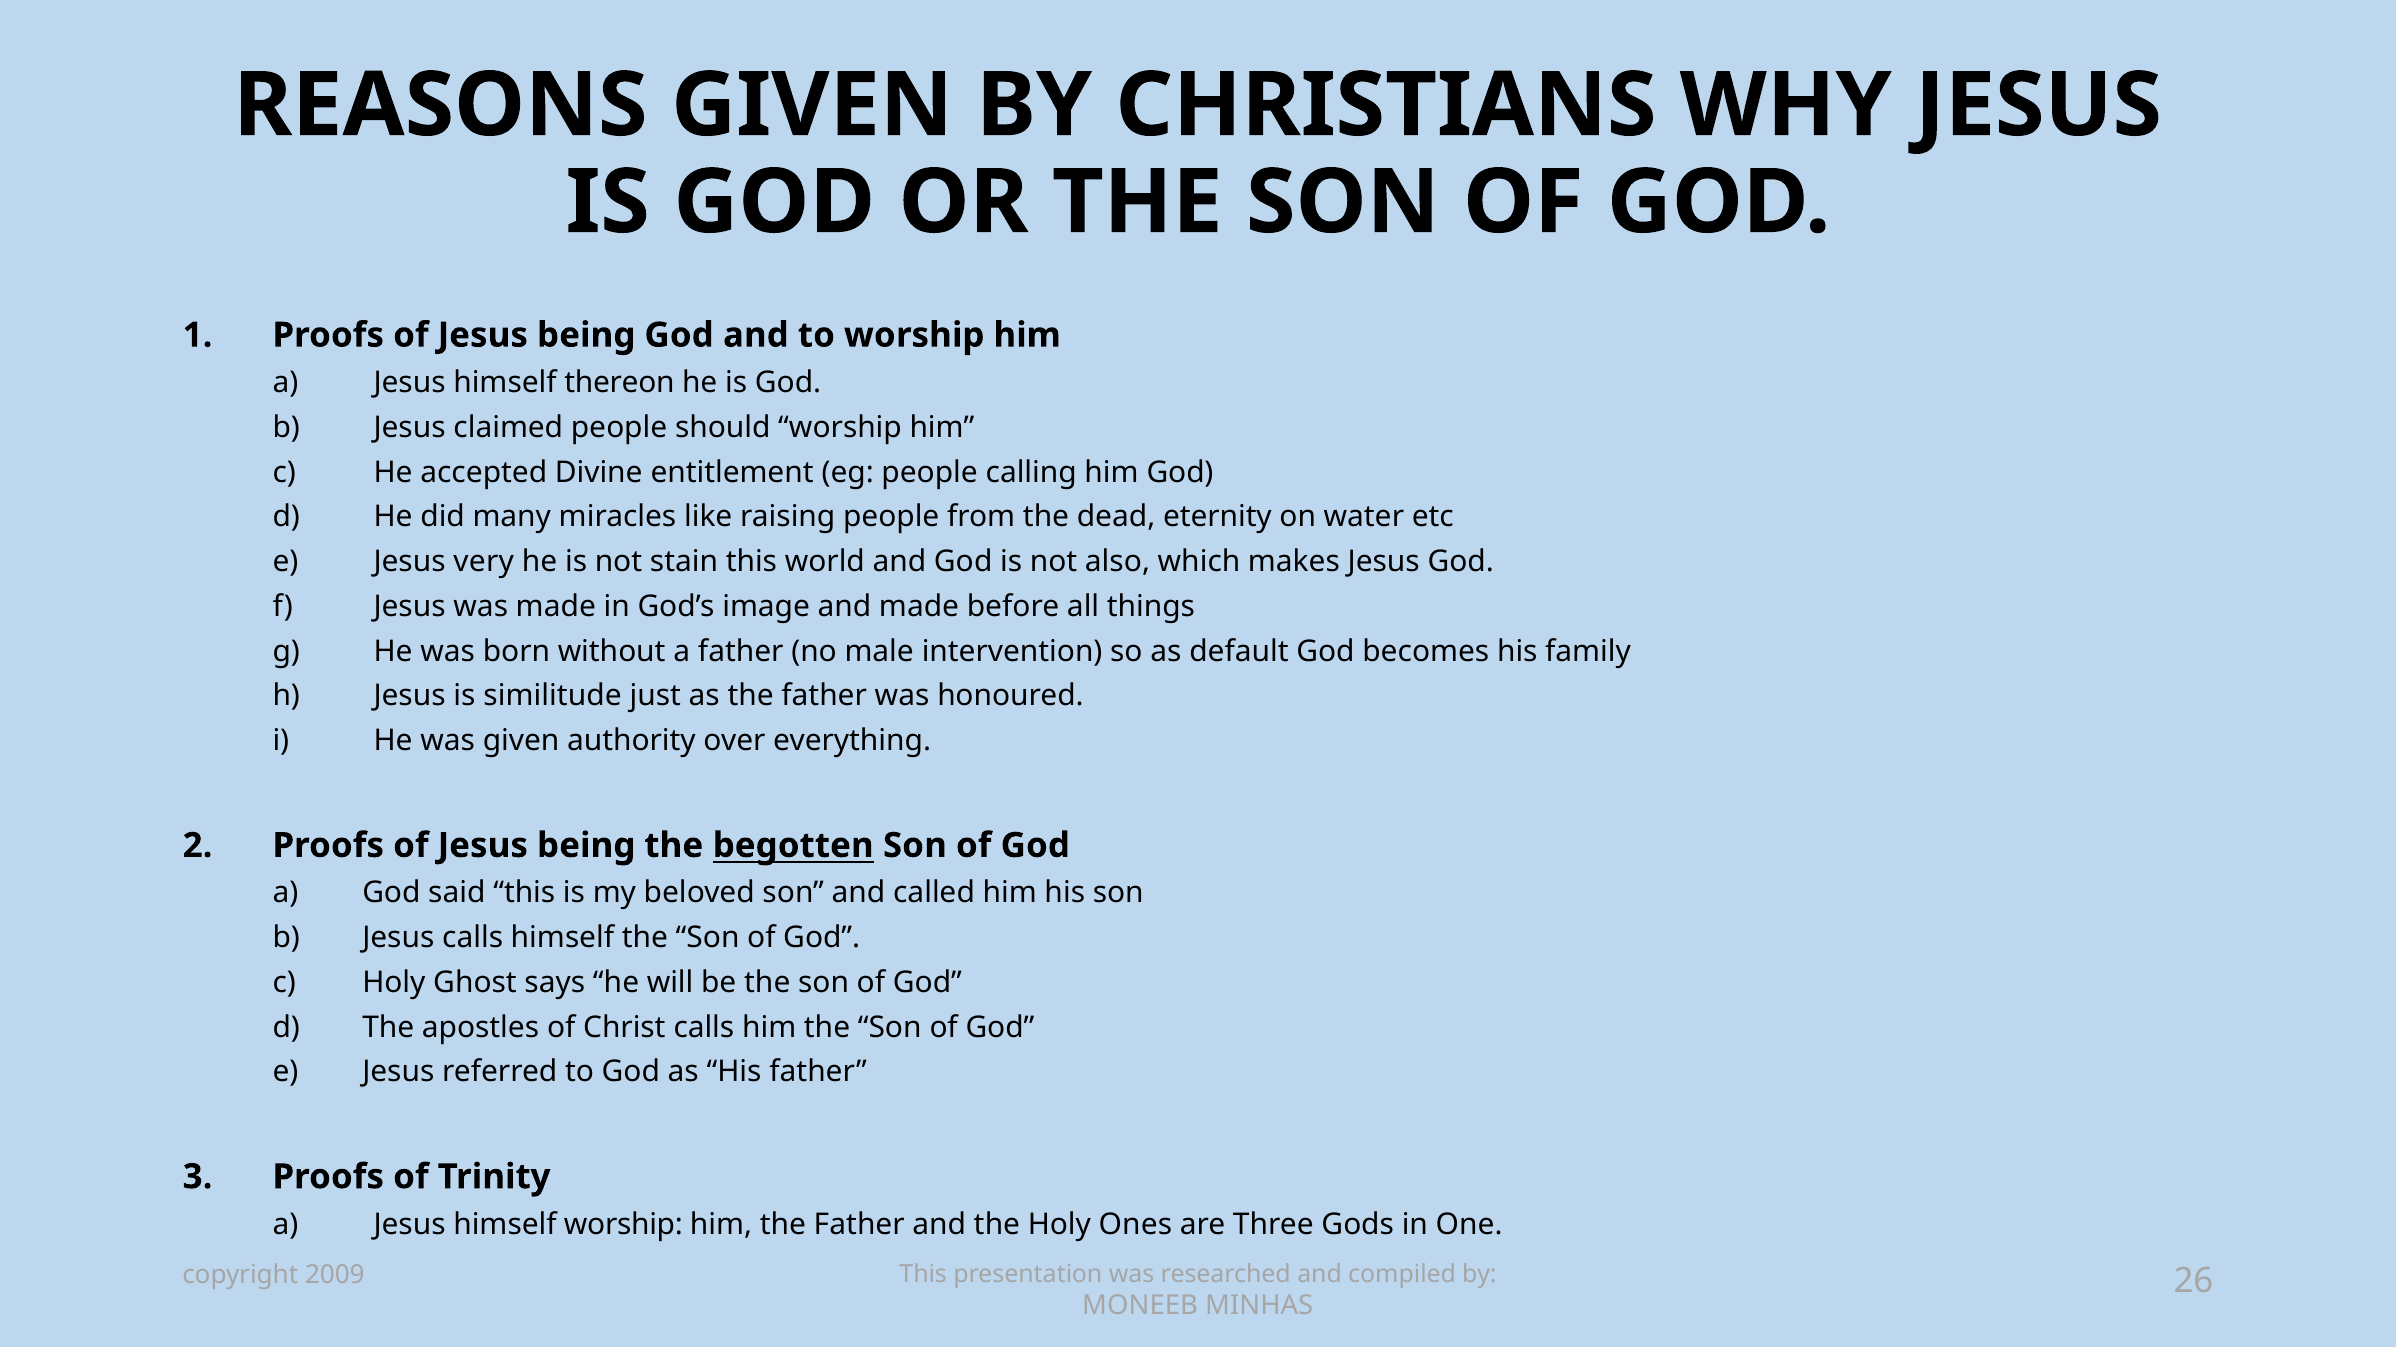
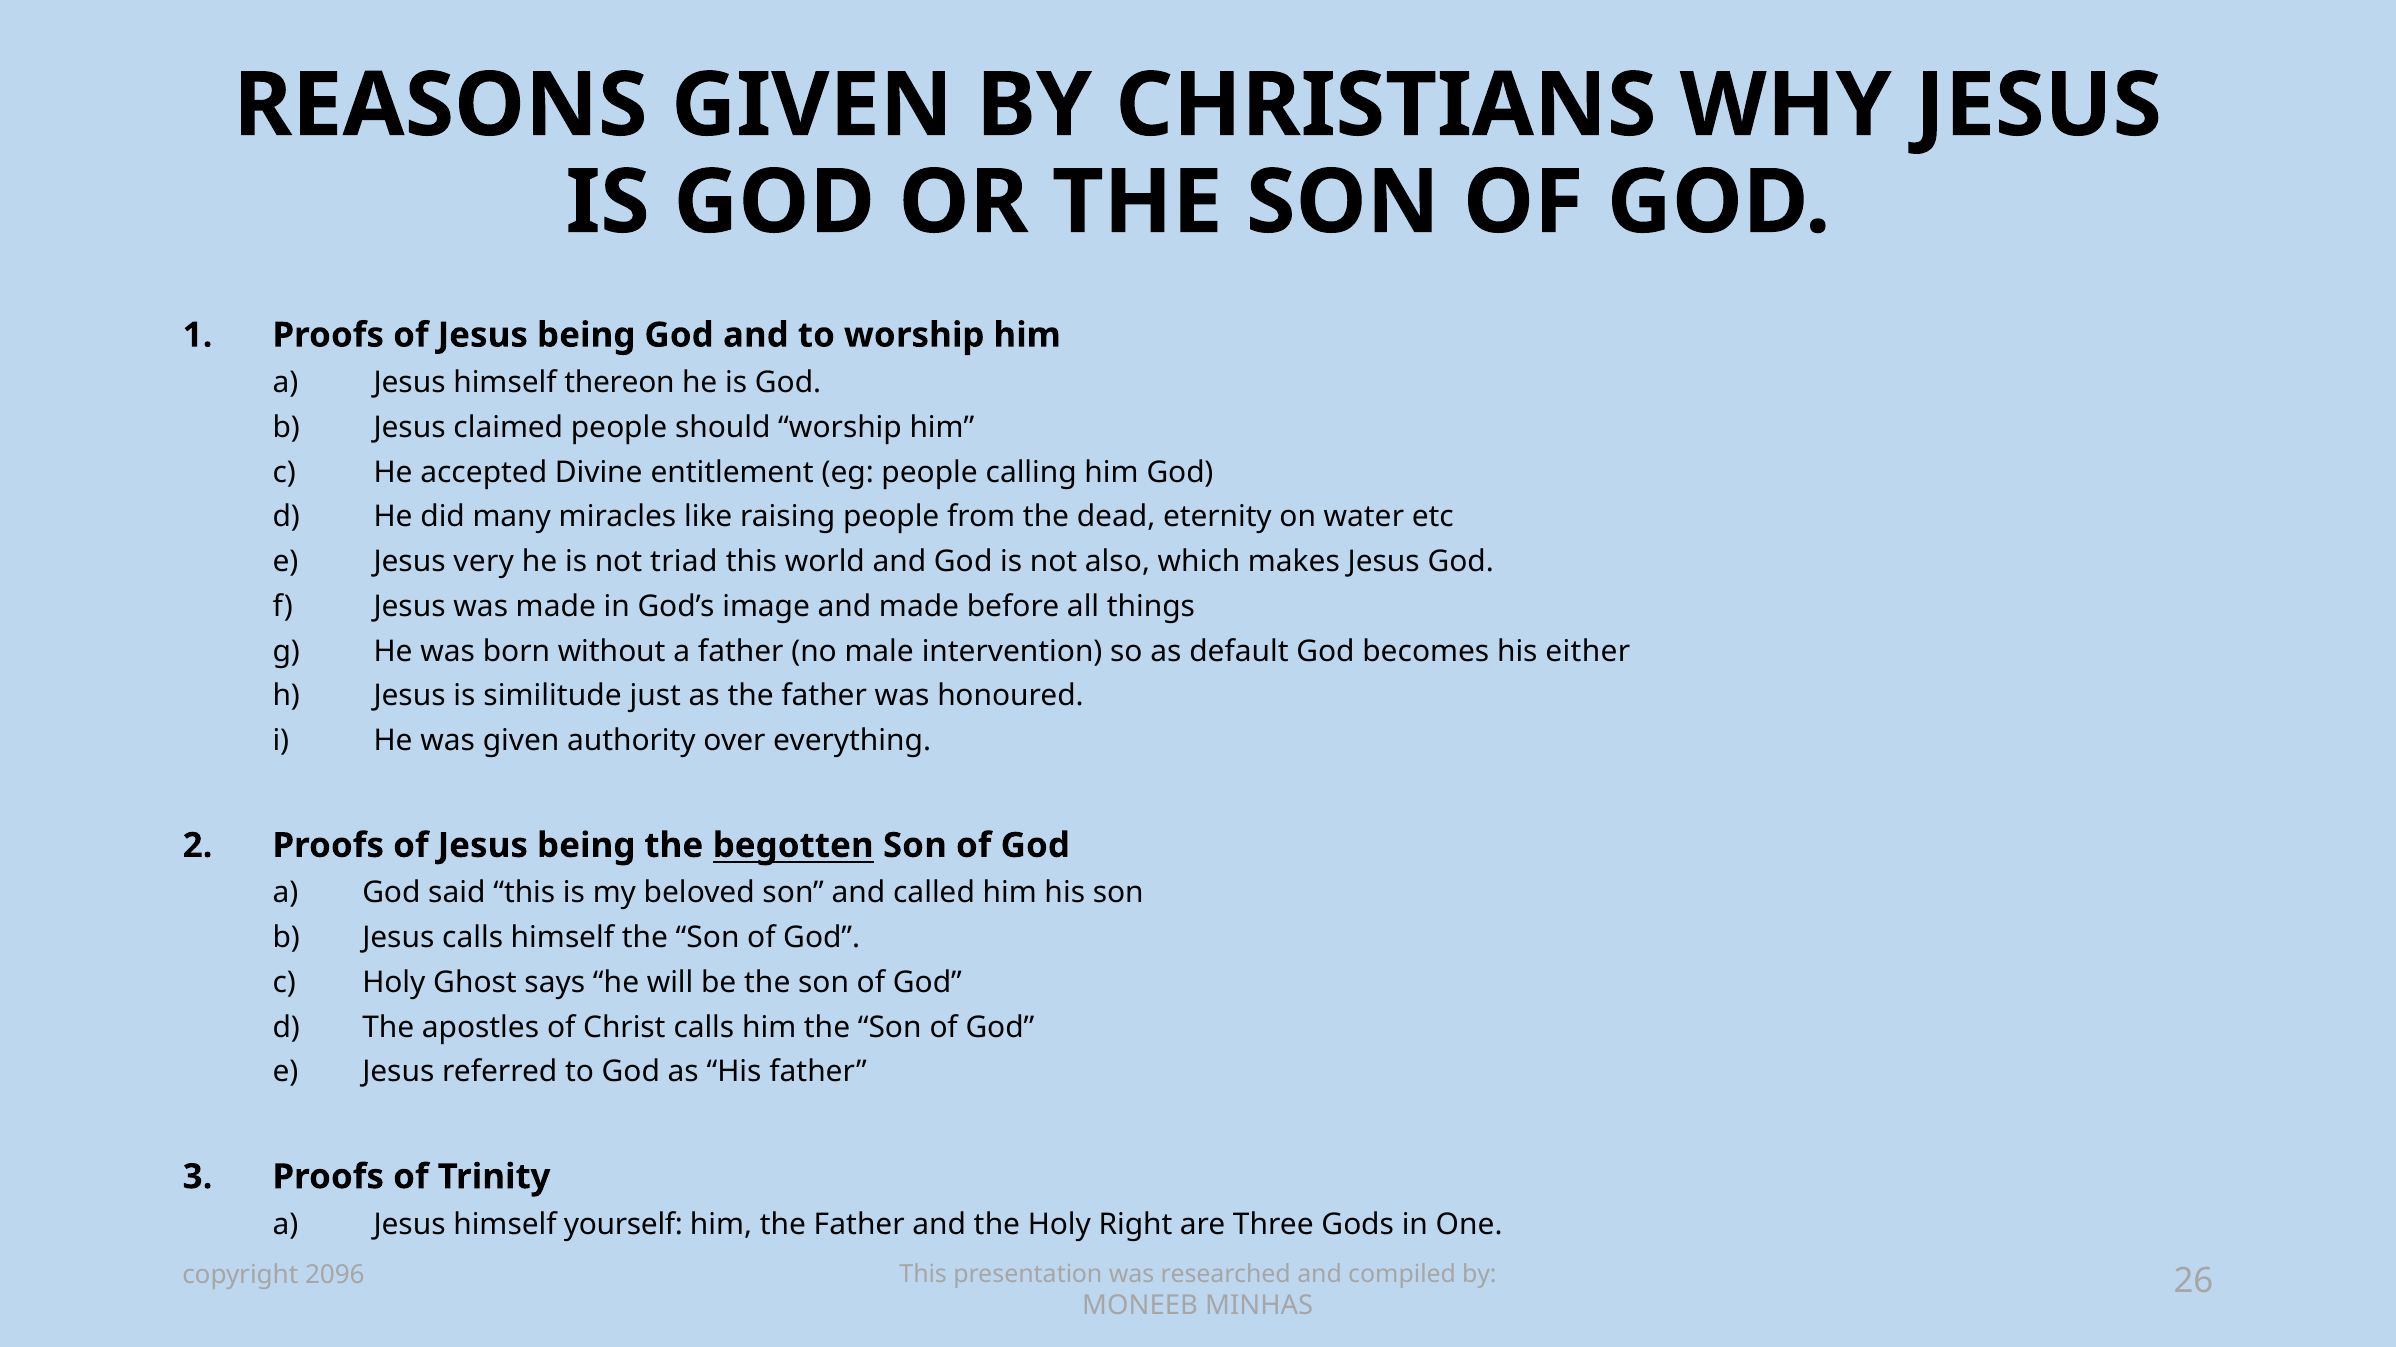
stain: stain -> triad
family: family -> either
himself worship: worship -> yourself
Ones: Ones -> Right
2009: 2009 -> 2096
